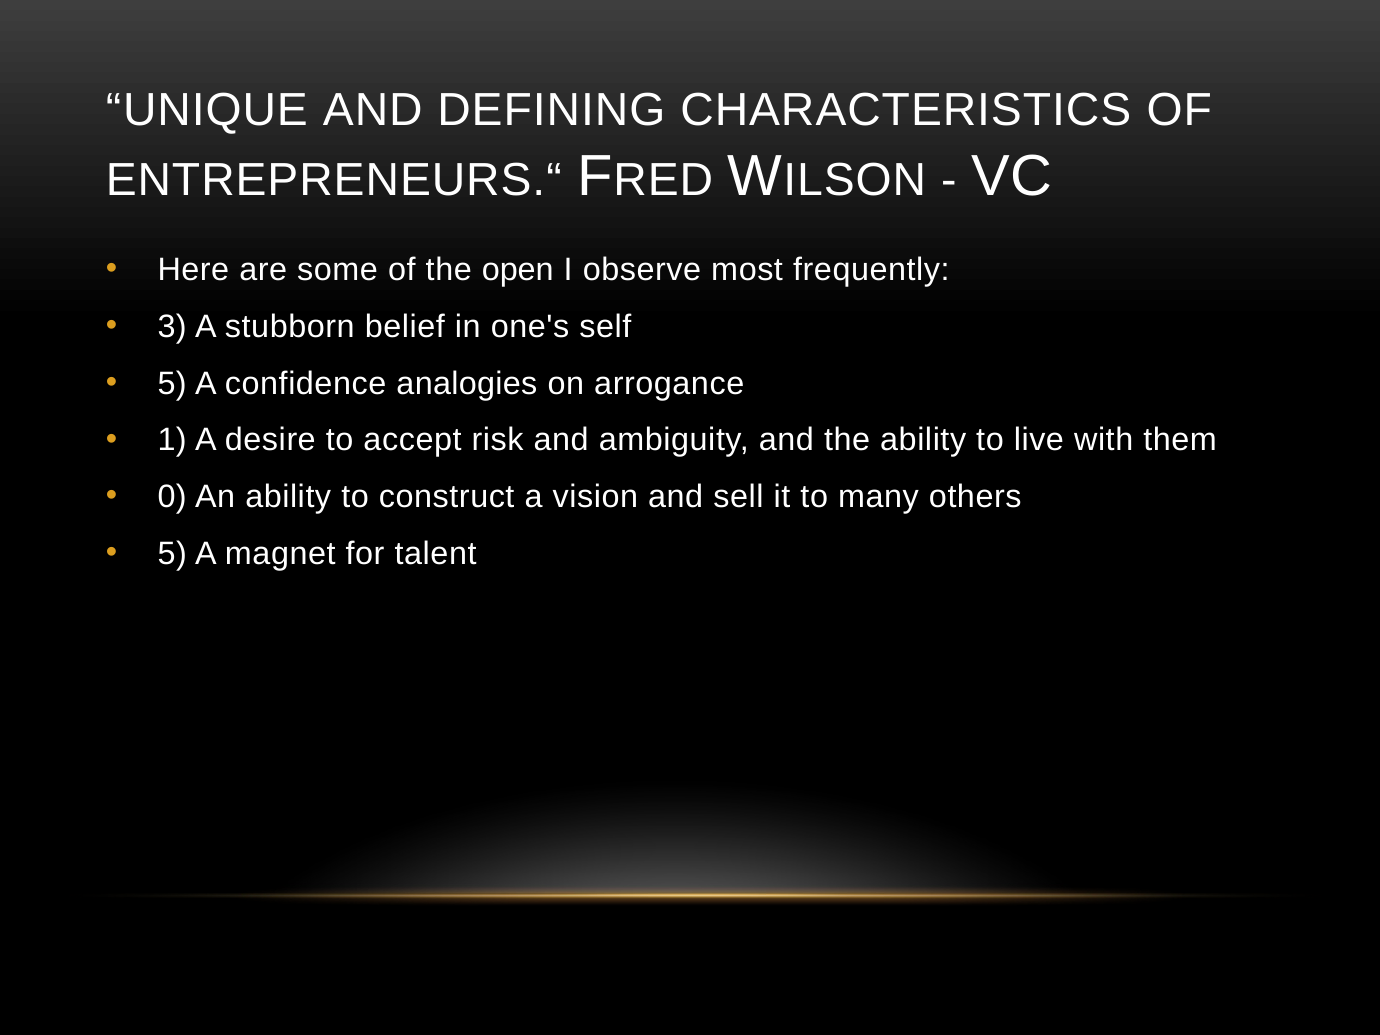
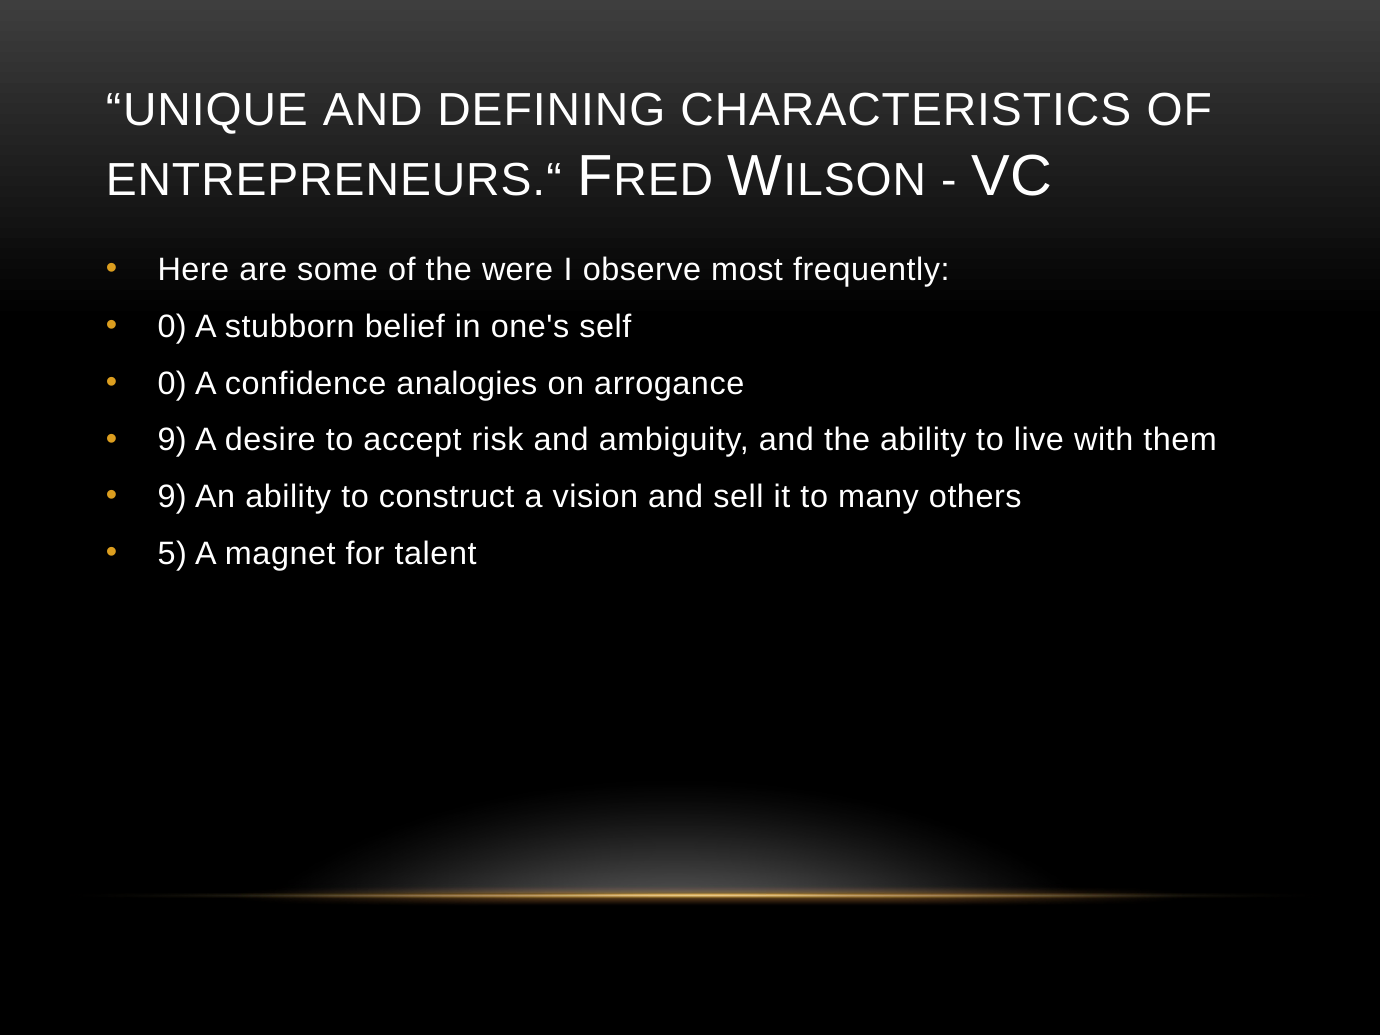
open: open -> were
3 at (172, 327): 3 -> 0
5 at (172, 384): 5 -> 0
1 at (172, 440): 1 -> 9
0 at (172, 497): 0 -> 9
